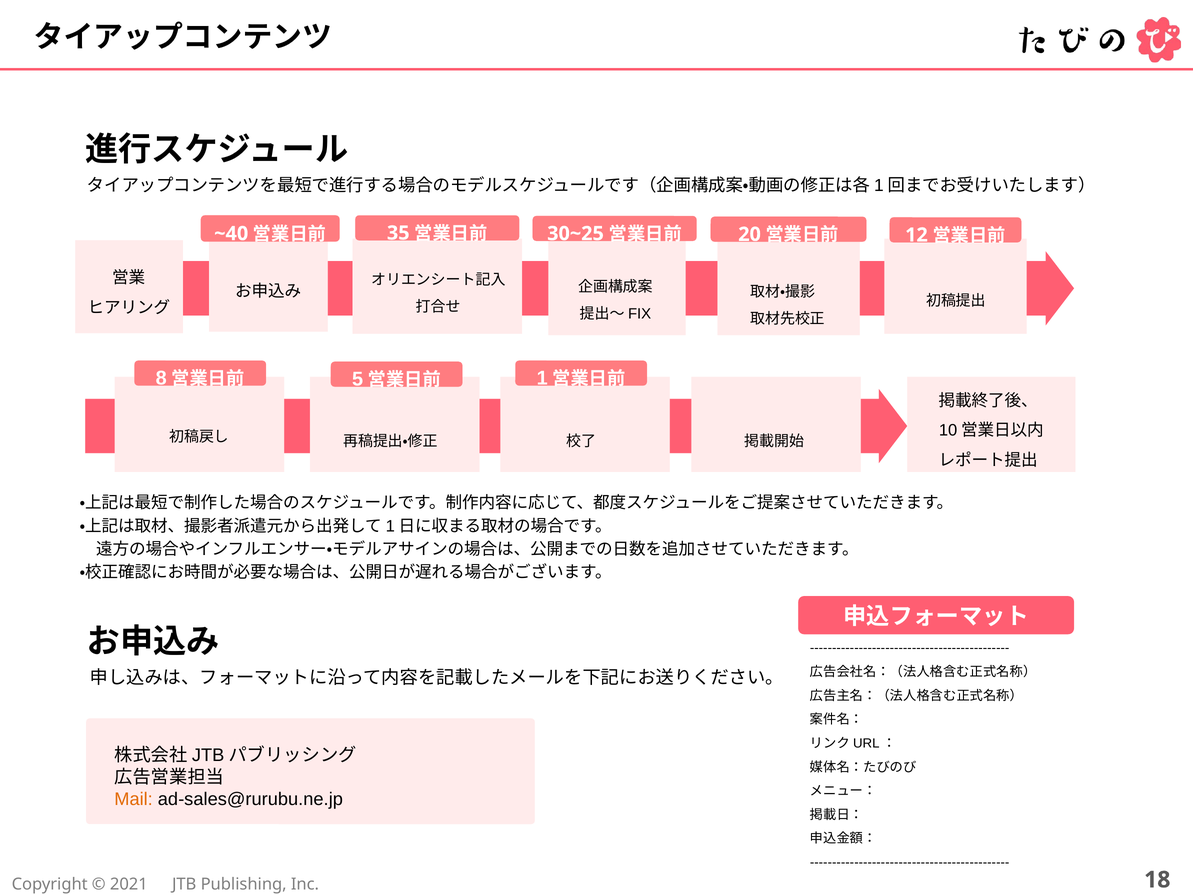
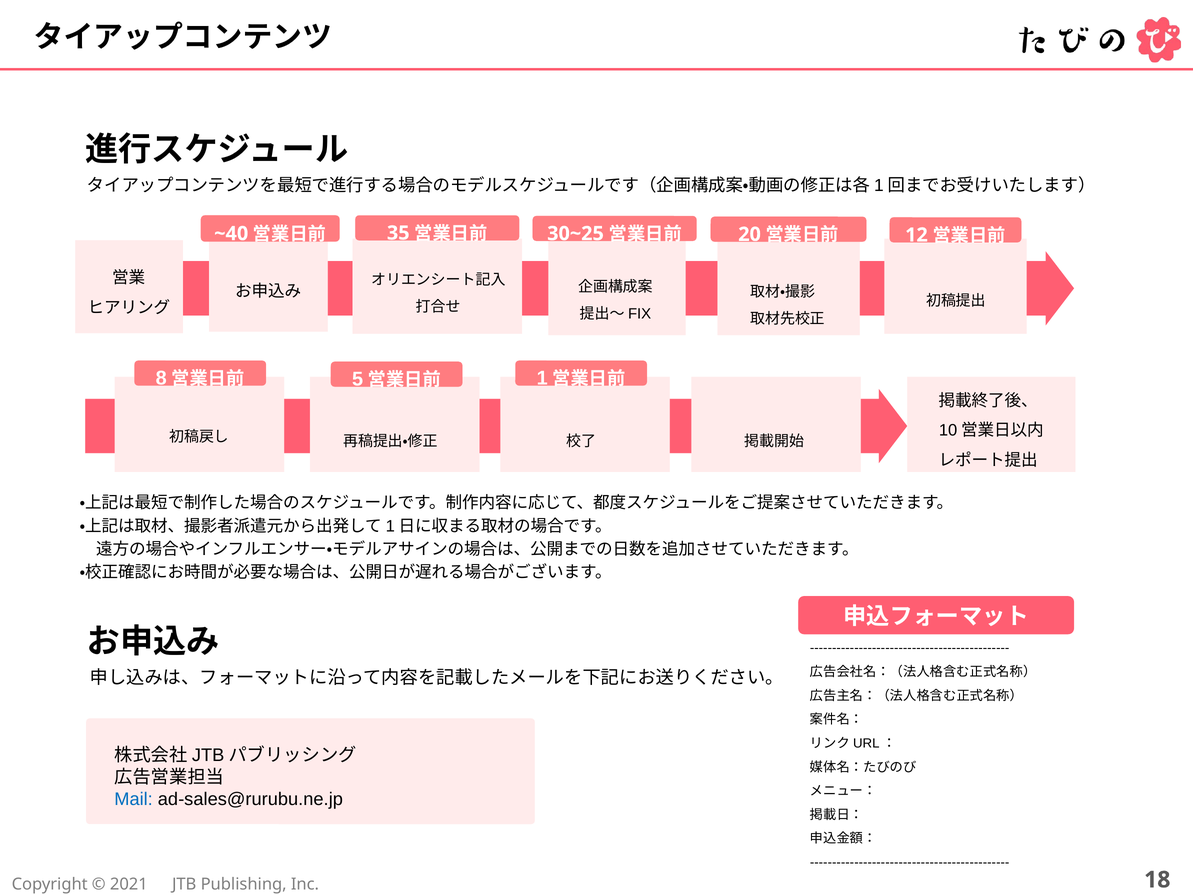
Mail colour: orange -> blue
